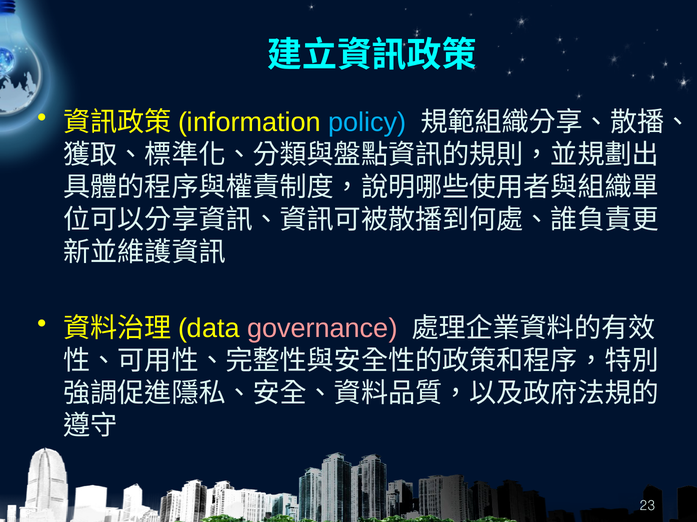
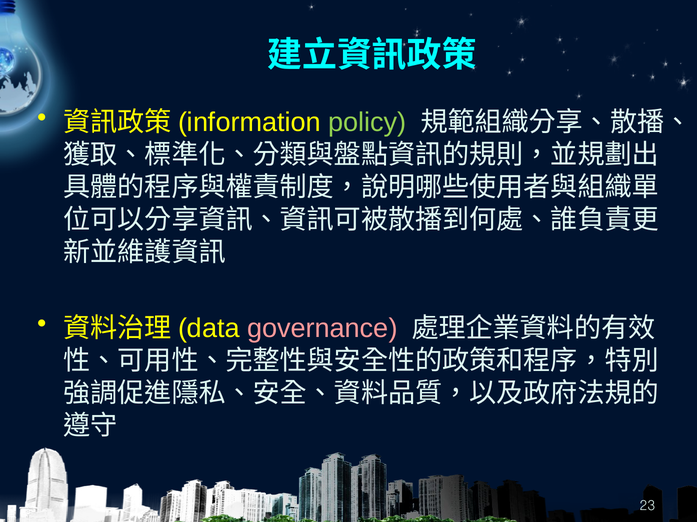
policy colour: light blue -> light green
